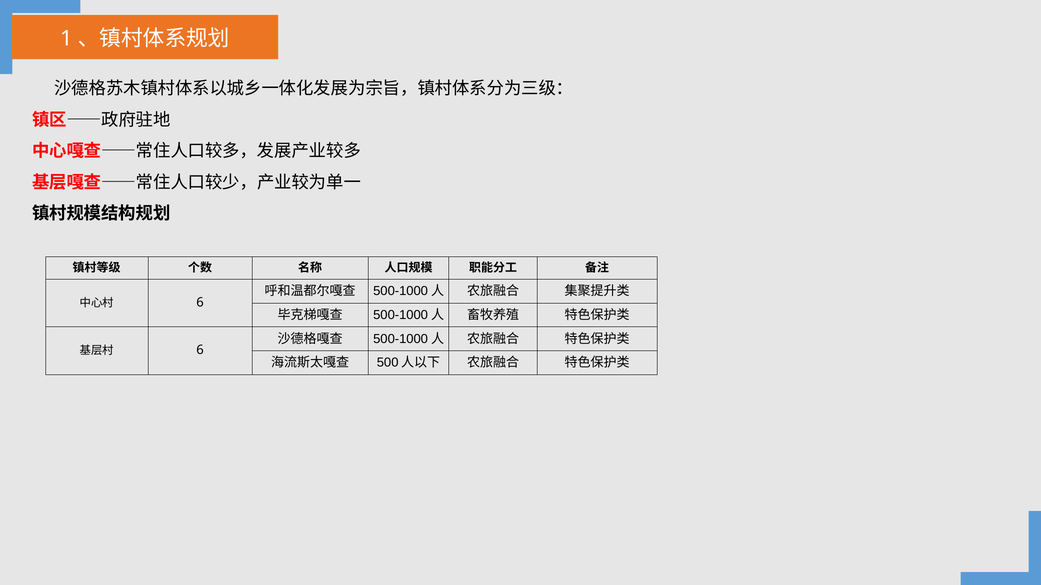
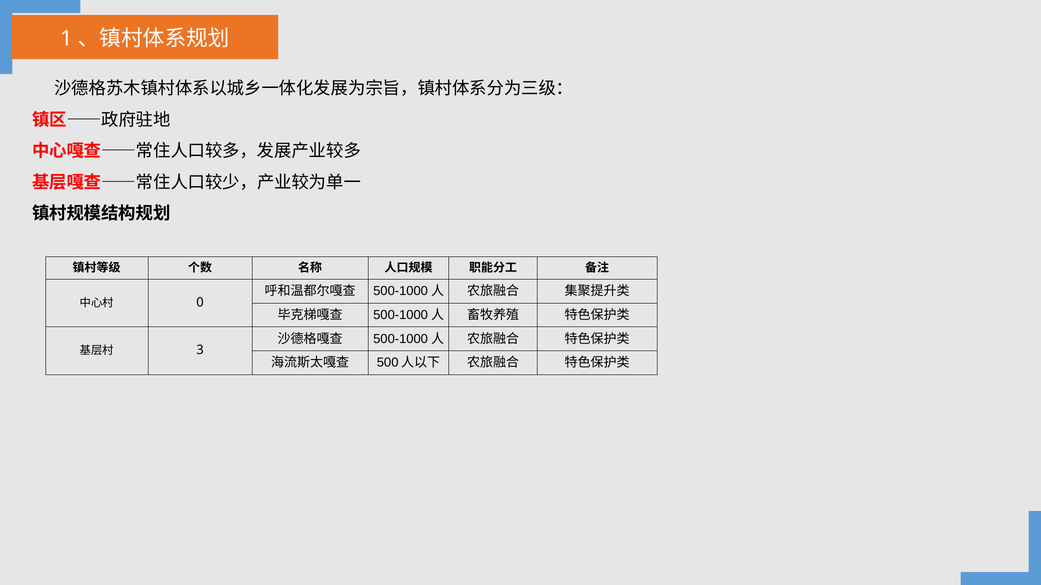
6 at (200, 303): 6 -> 0
6 at (200, 350): 6 -> 3
